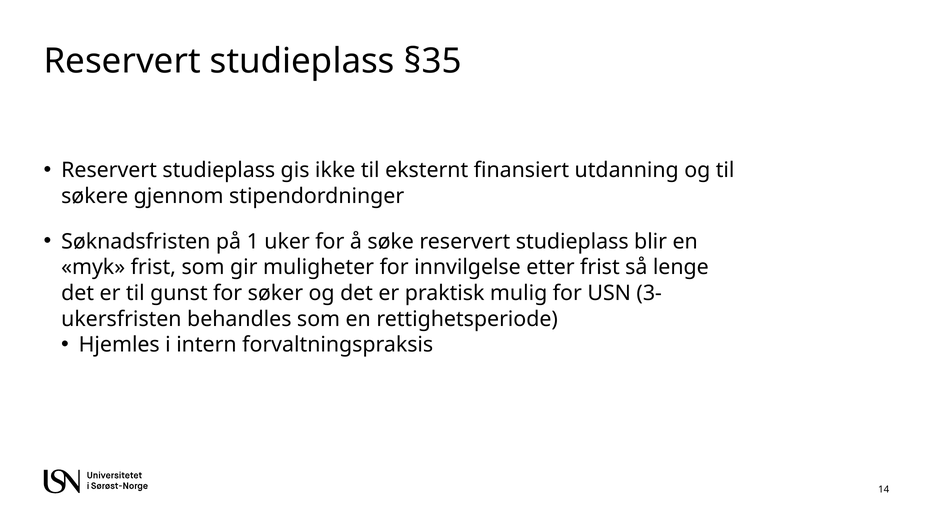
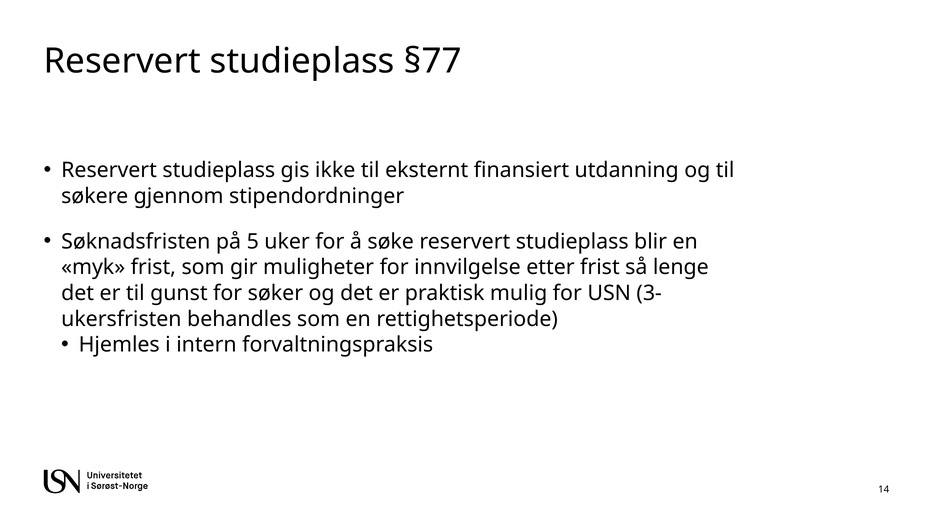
§35: §35 -> §77
1: 1 -> 5
